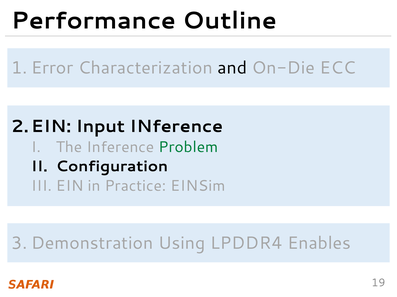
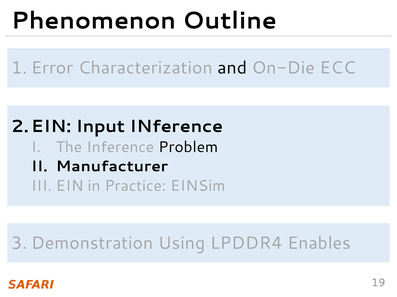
Performance: Performance -> Phenomenon
Problem colour: green -> black
Configuration: Configuration -> Manufacturer
